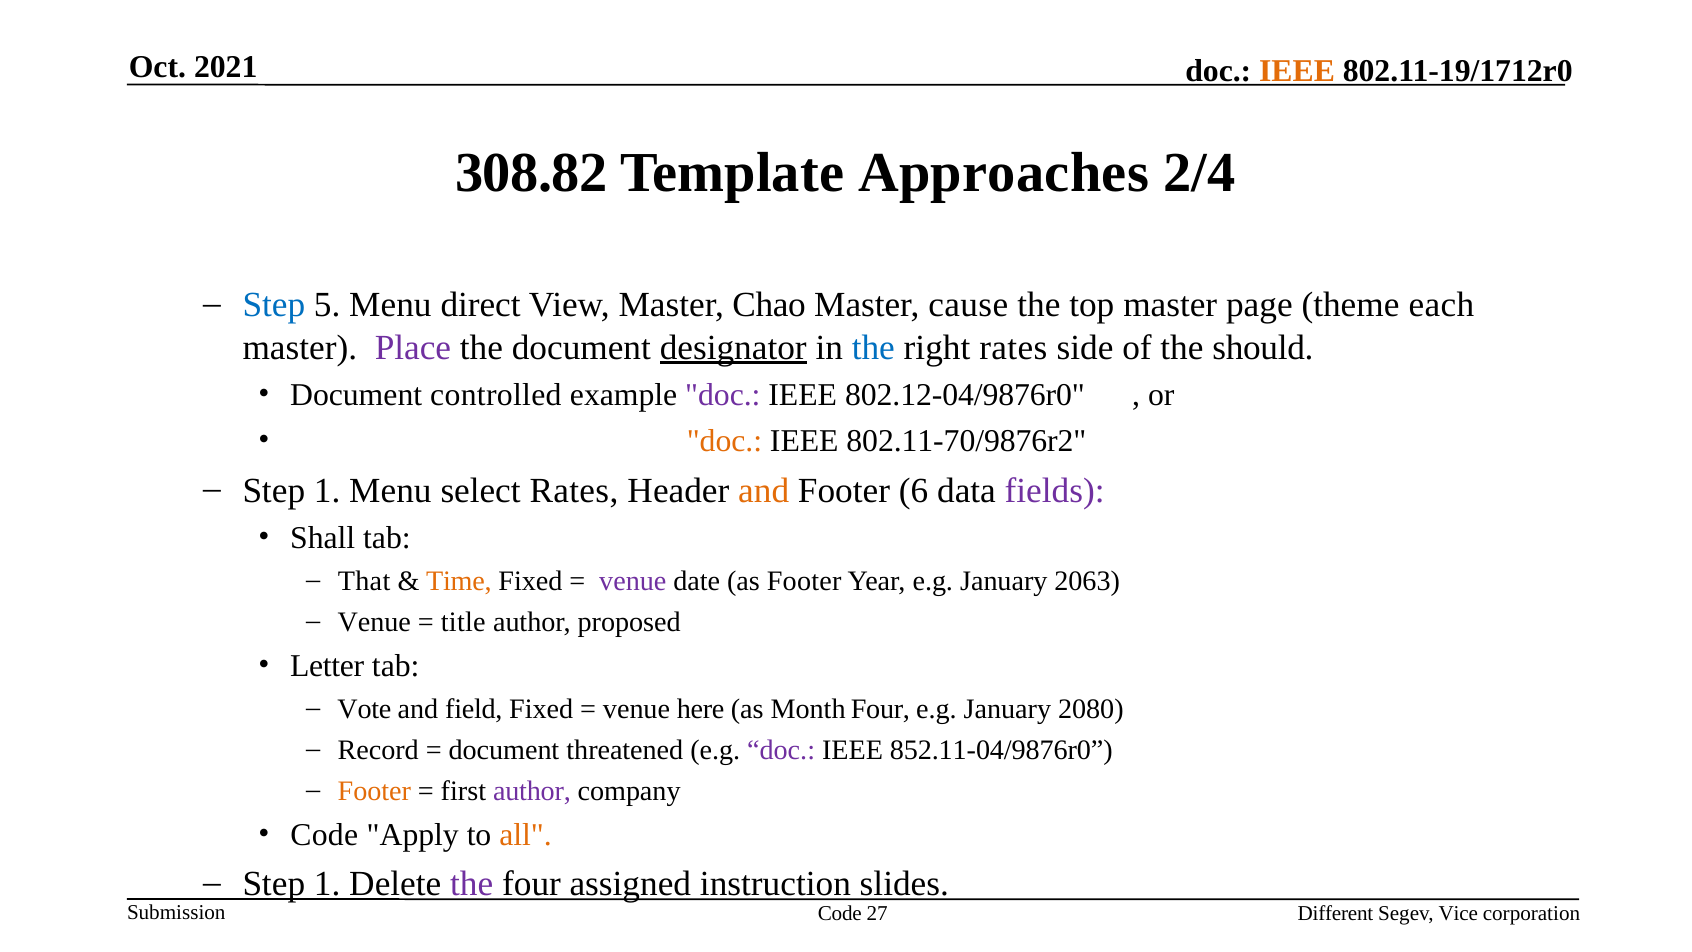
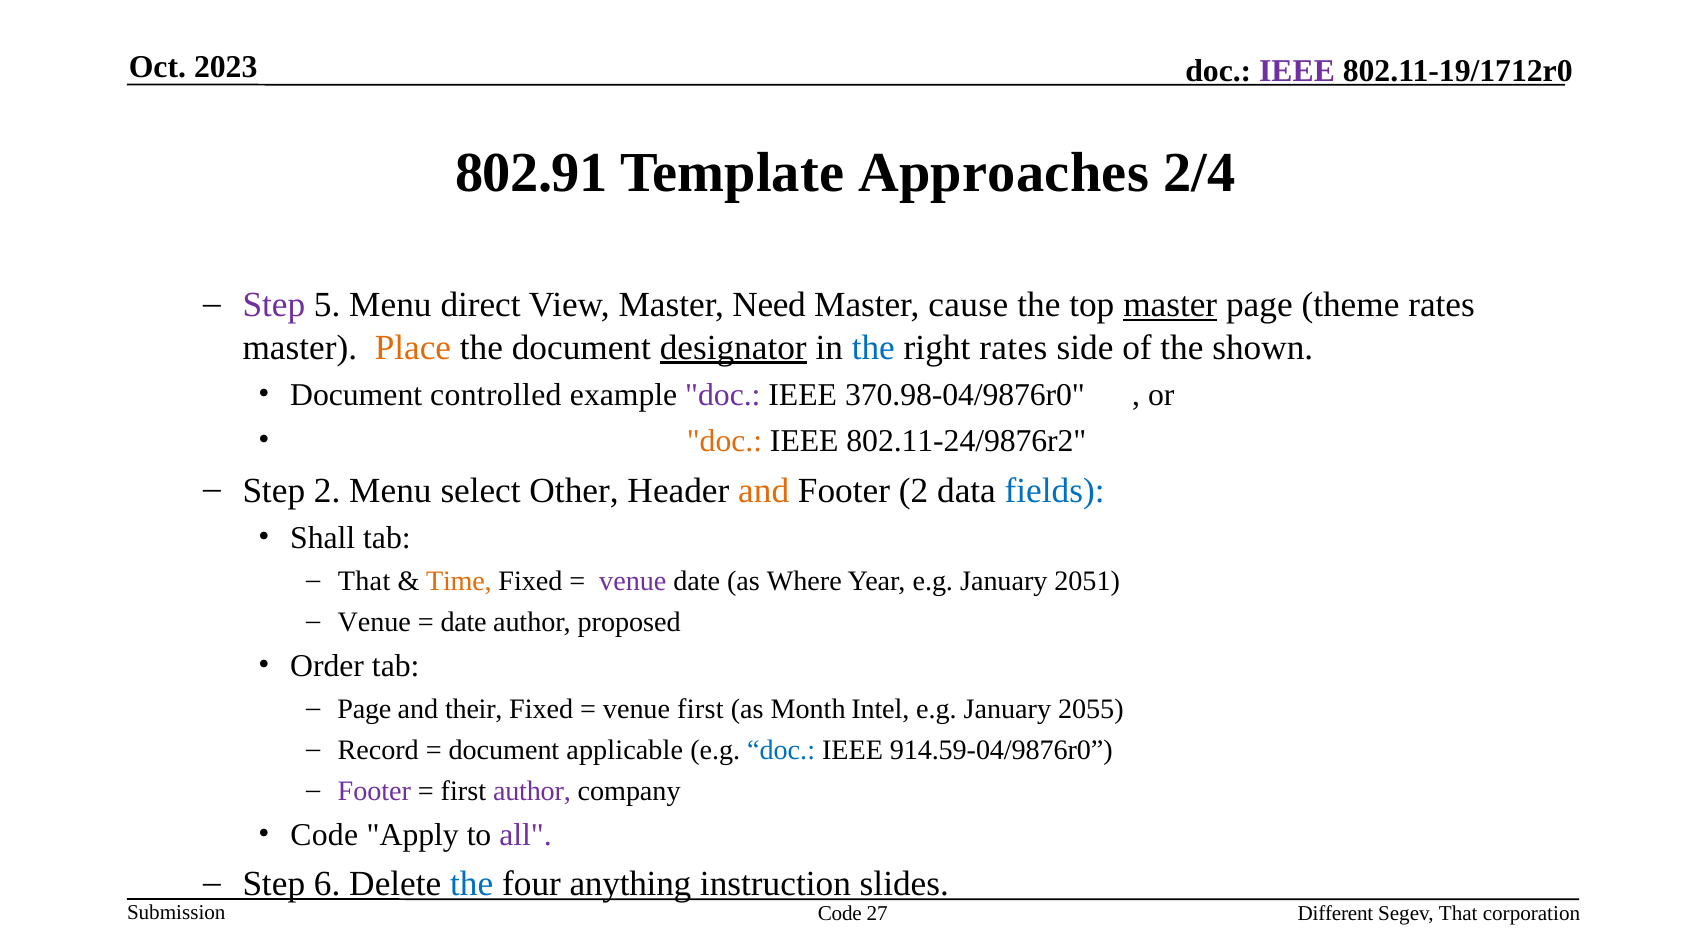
2021: 2021 -> 2023
IEEE at (1297, 71) colour: orange -> purple
308.82: 308.82 -> 802.91
Step at (274, 305) colour: blue -> purple
Chao: Chao -> Need
master at (1170, 305) underline: none -> present
theme each: each -> rates
Place colour: purple -> orange
should: should -> shown
802.12-04/9876r0: 802.12-04/9876r0 -> 370.98-04/9876r0
802.11-70/9876r2: 802.11-70/9876r2 -> 802.11-24/9876r2
1 at (327, 490): 1 -> 2
select Rates: Rates -> Other
Footer 6: 6 -> 2
fields colour: purple -> blue
as Footer: Footer -> Where
2063: 2063 -> 2051
title at (463, 622): title -> date
Letter: Letter -> Order
Vote at (364, 709): Vote -> Page
field: field -> their
venue here: here -> first
Month Four: Four -> Intel
2080: 2080 -> 2055
threatened: threatened -> applicable
doc at (781, 750) colour: purple -> blue
852.11-04/9876r0: 852.11-04/9876r0 -> 914.59-04/9876r0
Footer at (374, 791) colour: orange -> purple
all colour: orange -> purple
1 at (327, 884): 1 -> 6
the at (472, 884) colour: purple -> blue
assigned: assigned -> anything
Segev Vice: Vice -> That
